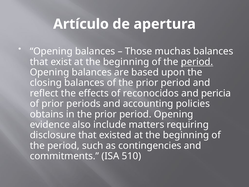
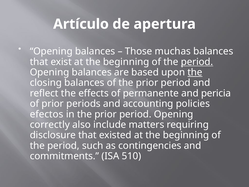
the at (195, 72) underline: none -> present
reconocidos: reconocidos -> permanente
obtains: obtains -> efectos
evidence: evidence -> correctly
